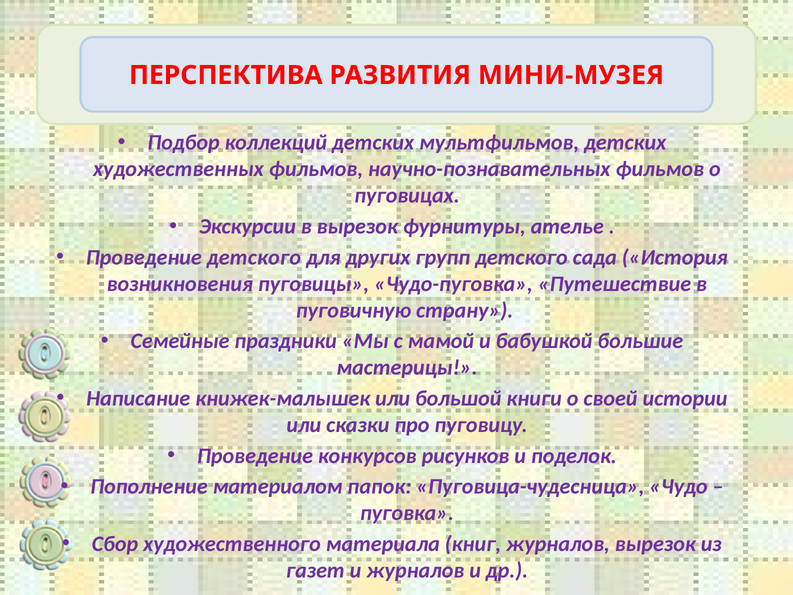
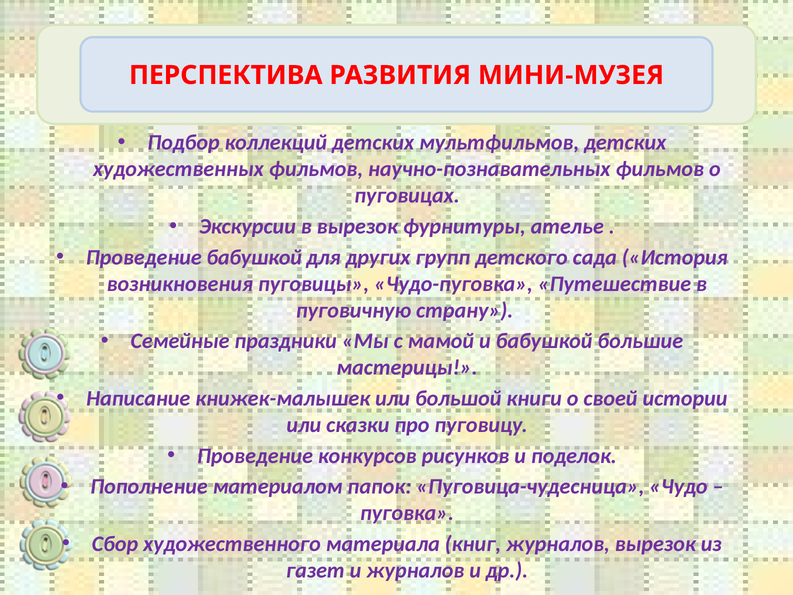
Проведение детского: детского -> бабушкой
